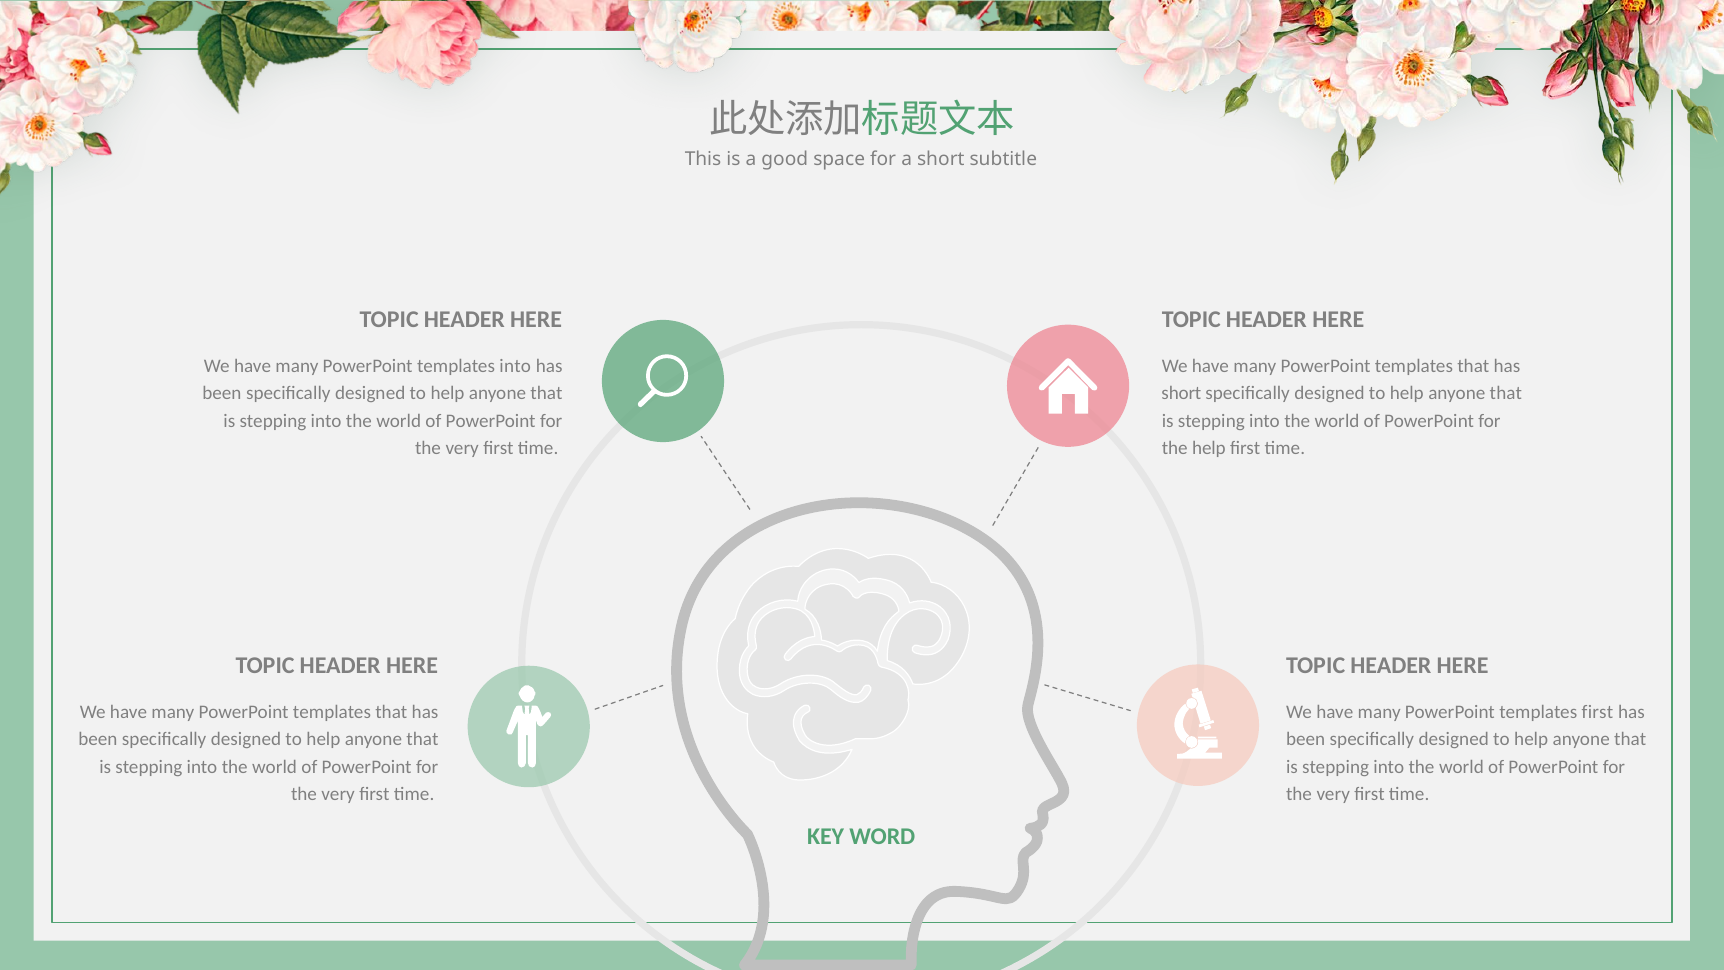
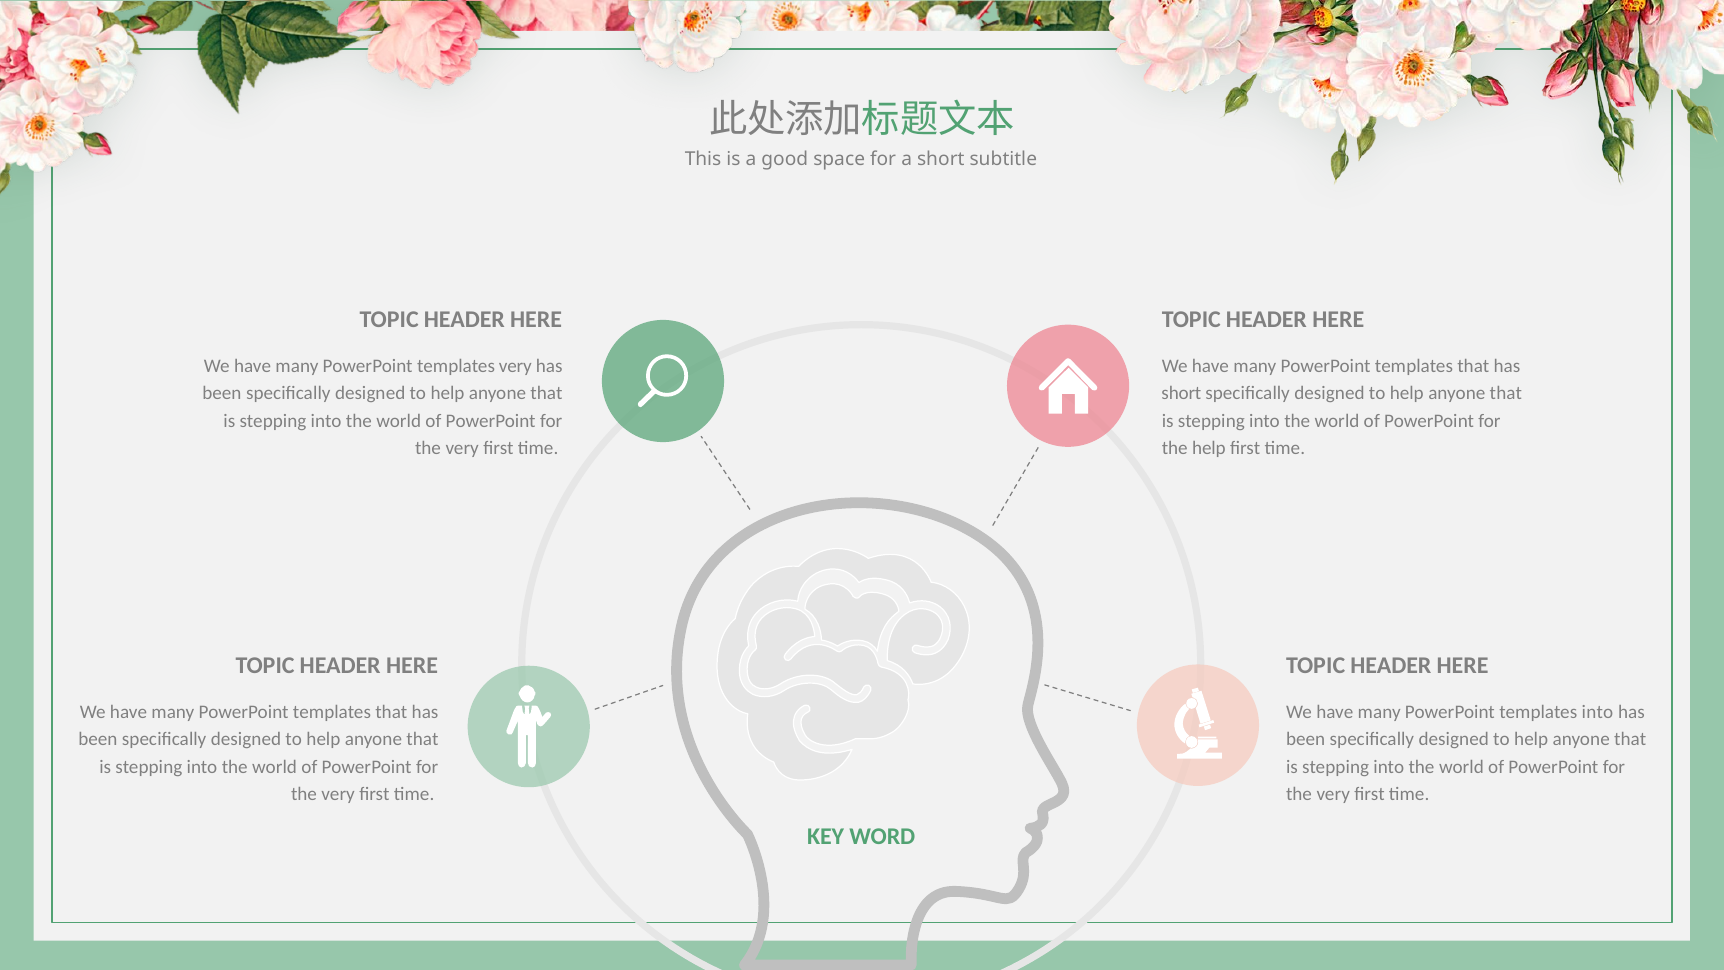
templates into: into -> very
templates first: first -> into
